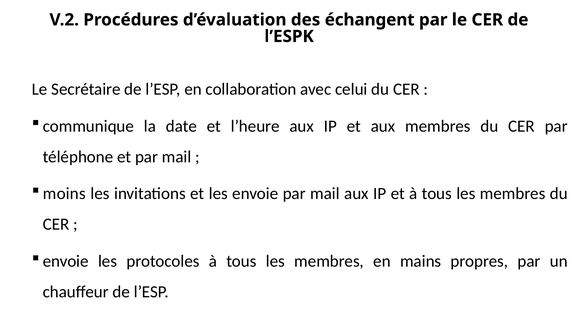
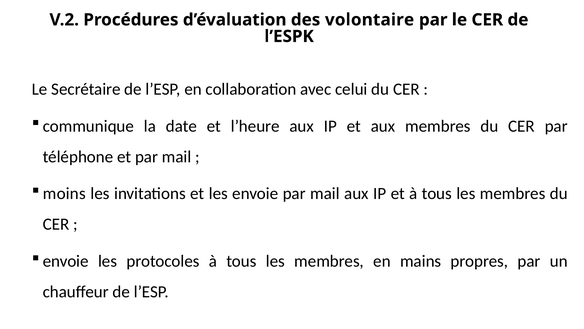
échangent: échangent -> volontaire
